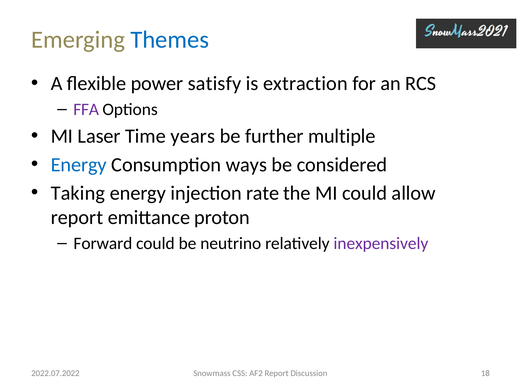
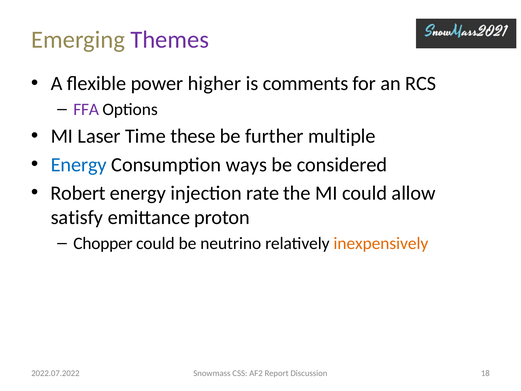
Themes colour: blue -> purple
satisfy: satisfy -> higher
extraction: extraction -> comments
years: years -> these
Taking: Taking -> Robert
report at (77, 217): report -> satisfy
Forward: Forward -> Chopper
inexpensively colour: purple -> orange
